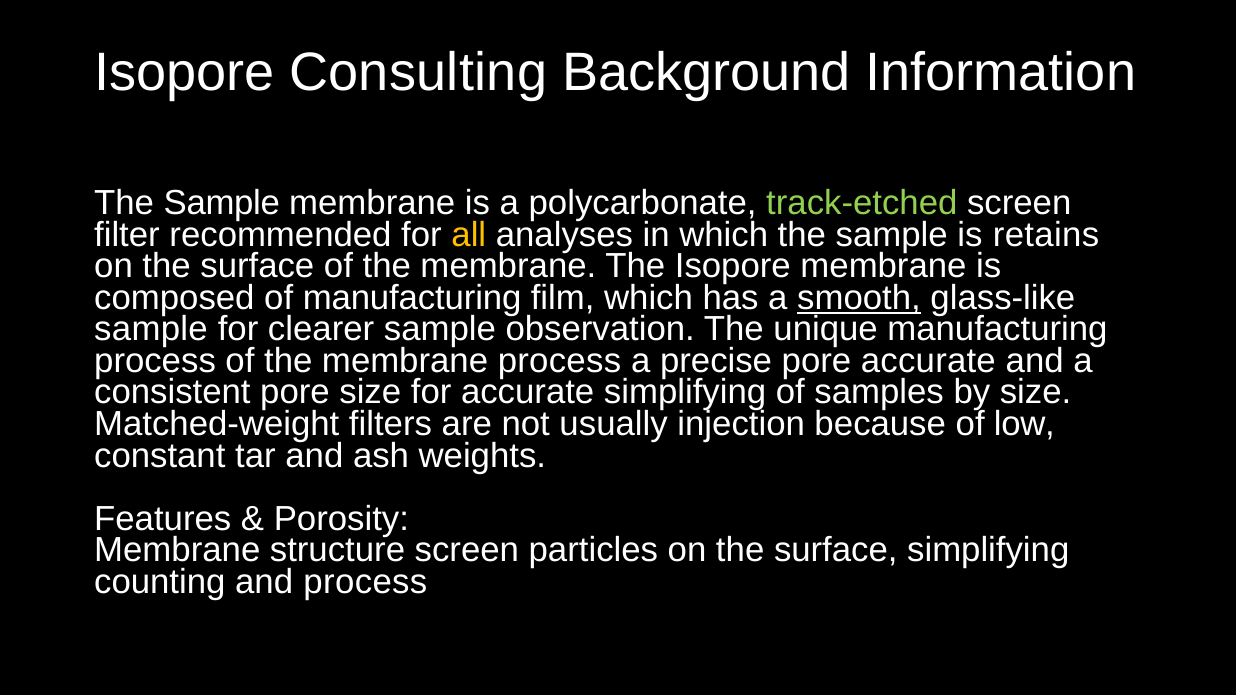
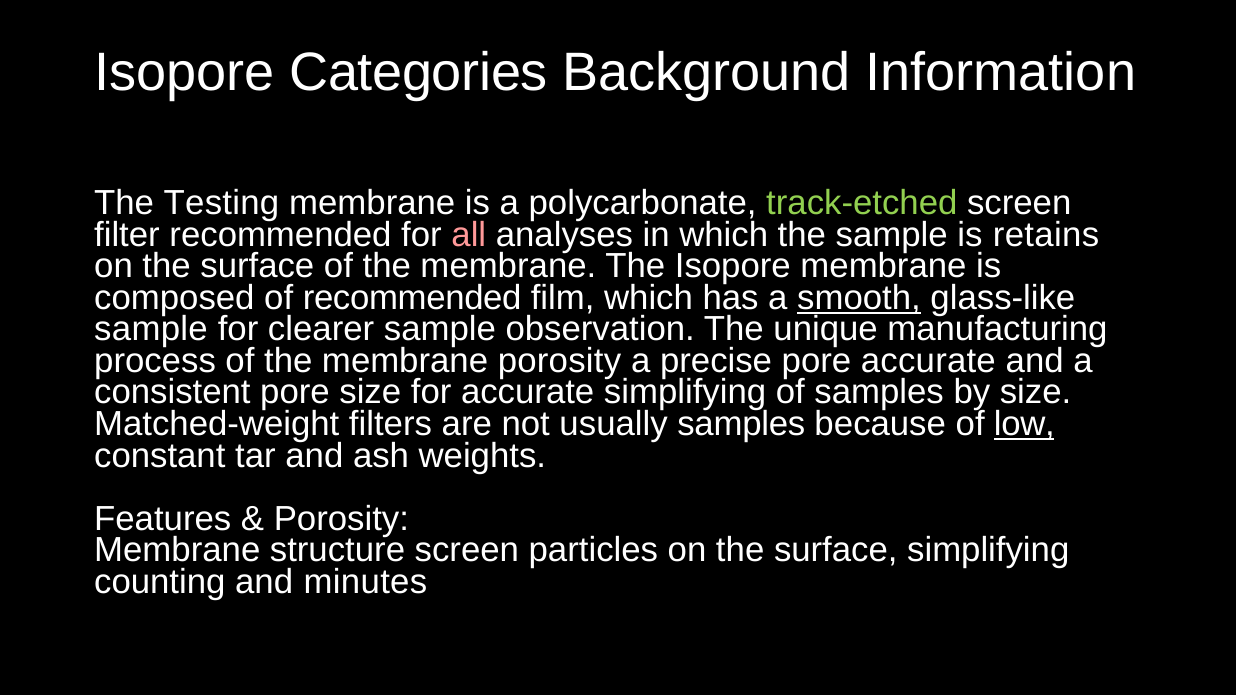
Consulting: Consulting -> Categories
Sample at (222, 203): Sample -> Testing
all colour: yellow -> pink
of manufacturing: manufacturing -> recommended
membrane process: process -> porosity
usually injection: injection -> samples
low underline: none -> present
and process: process -> minutes
